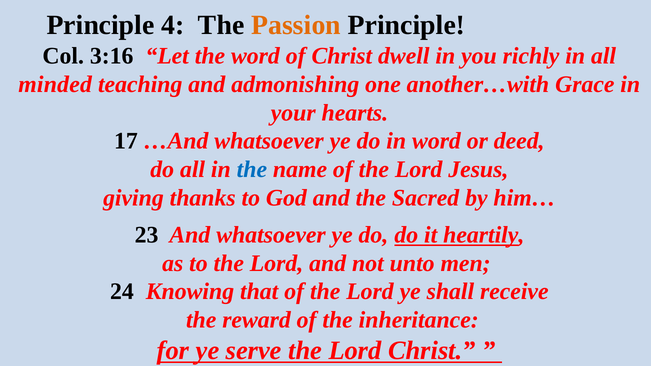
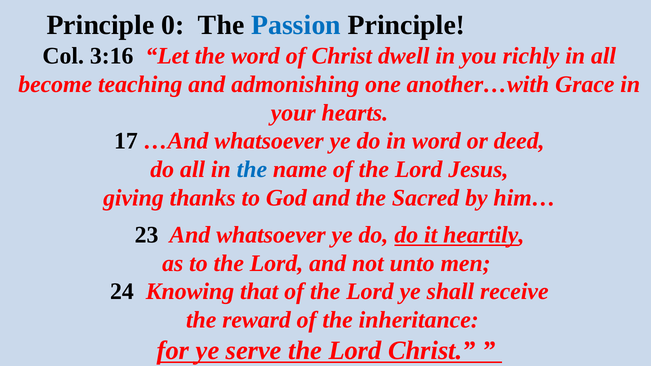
4: 4 -> 0
Passion colour: orange -> blue
minded: minded -> become
